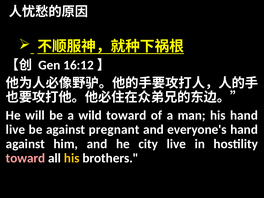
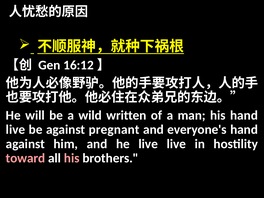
wild toward: toward -> written
he city: city -> live
his at (72, 158) colour: yellow -> pink
